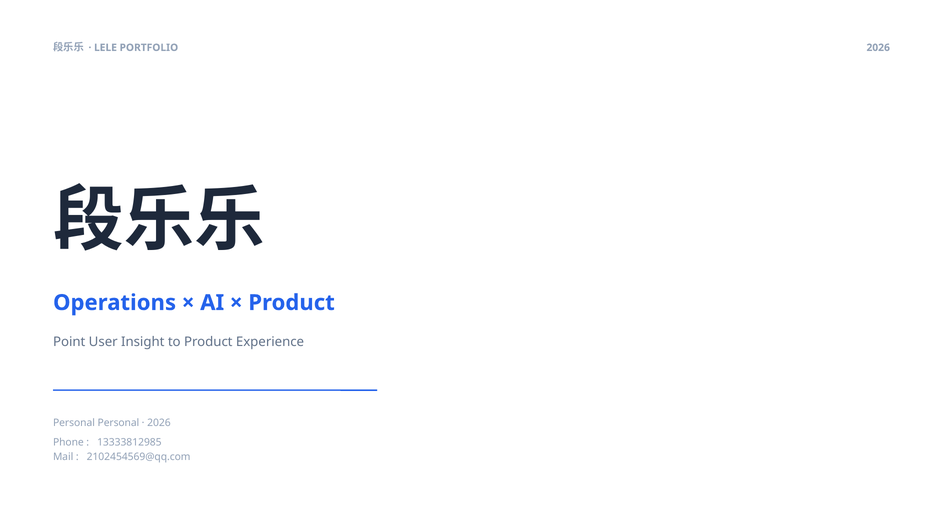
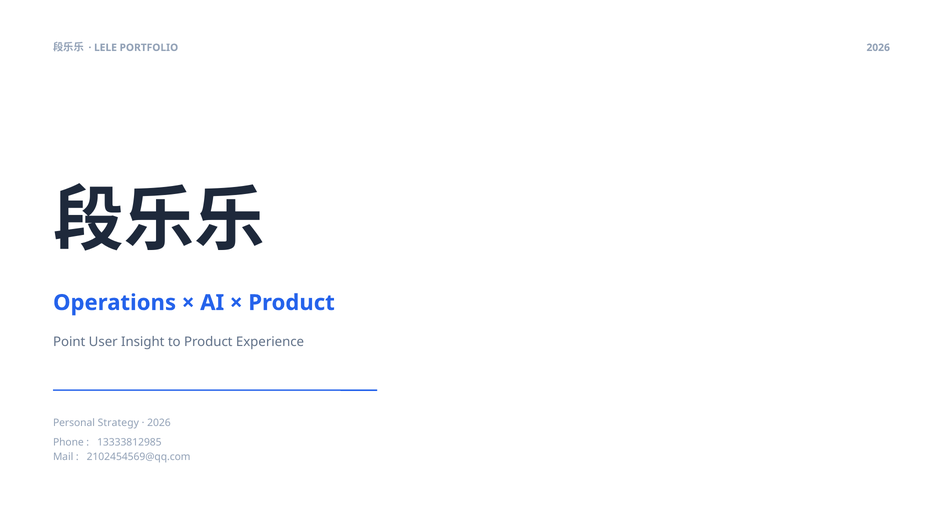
Personal Personal: Personal -> Strategy
